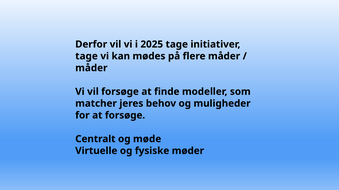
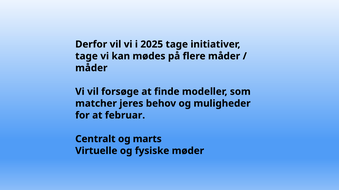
at forsøge: forsøge -> februar
møde: møde -> marts
